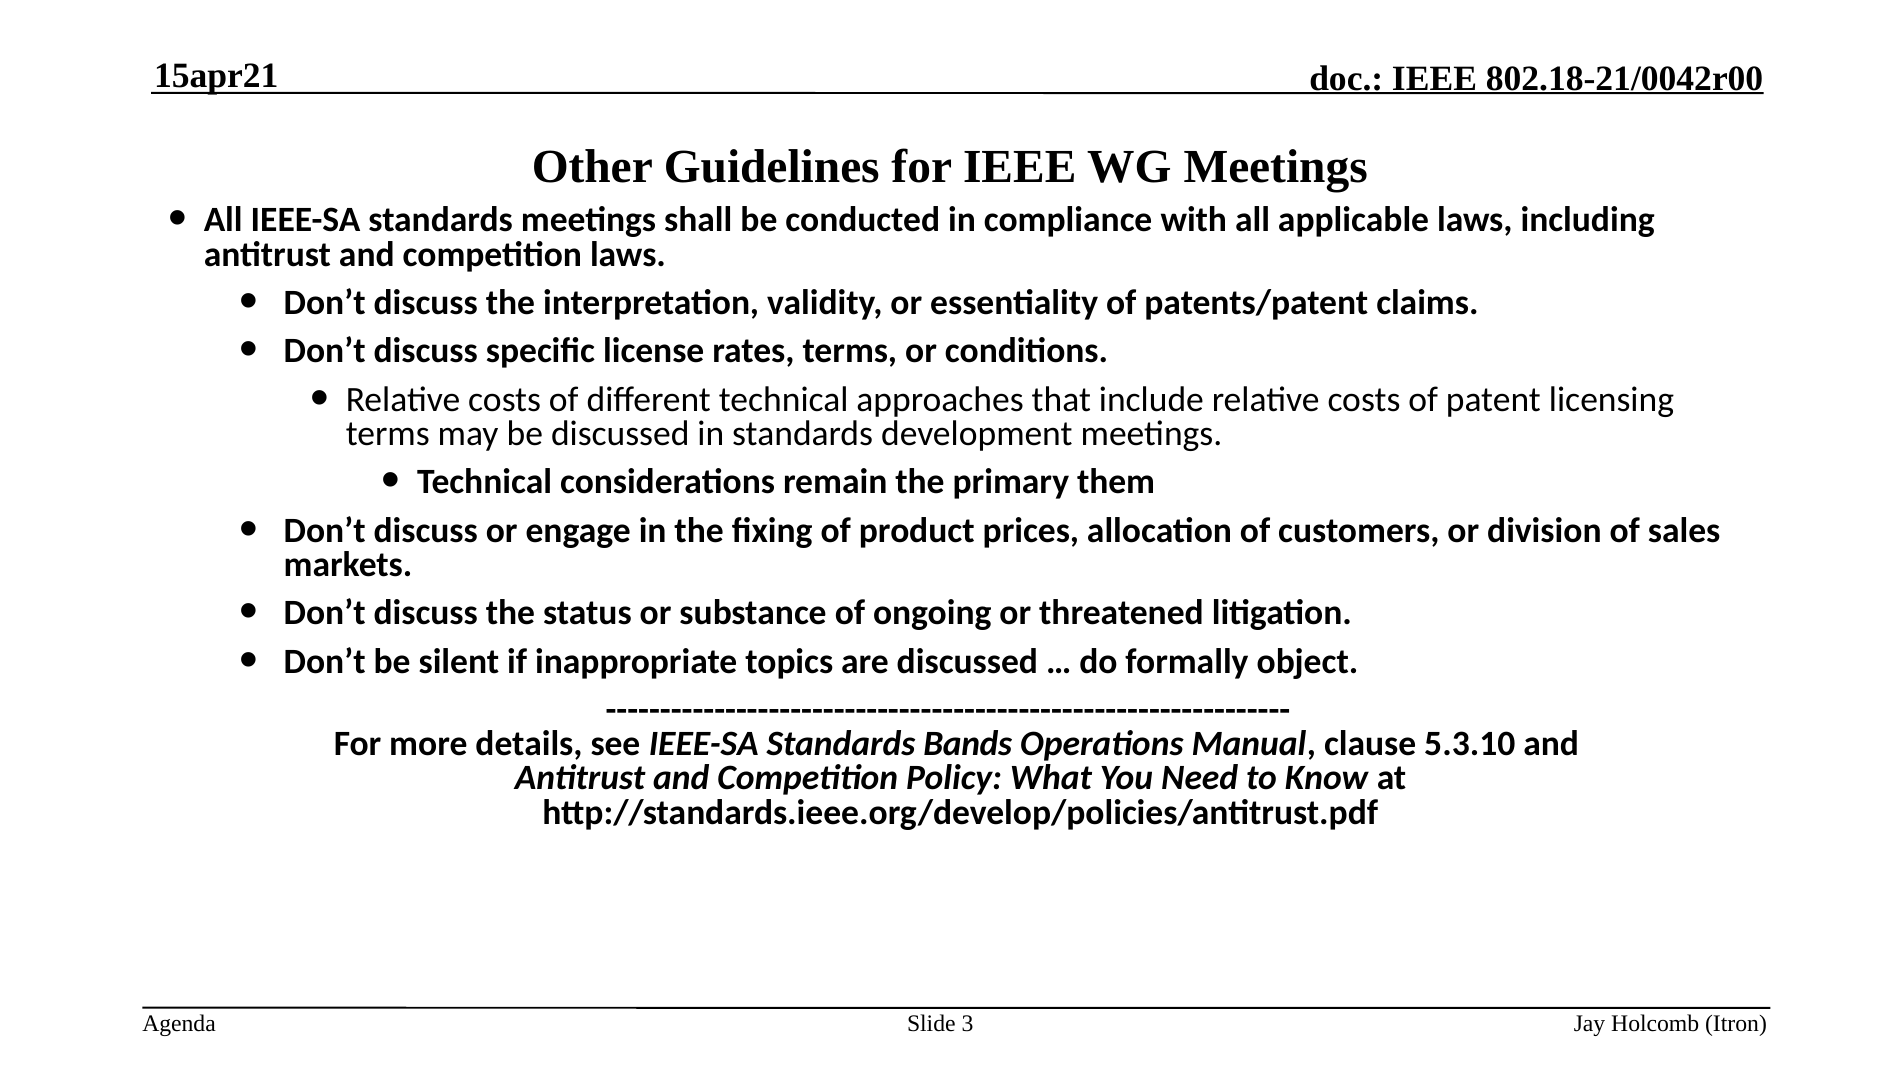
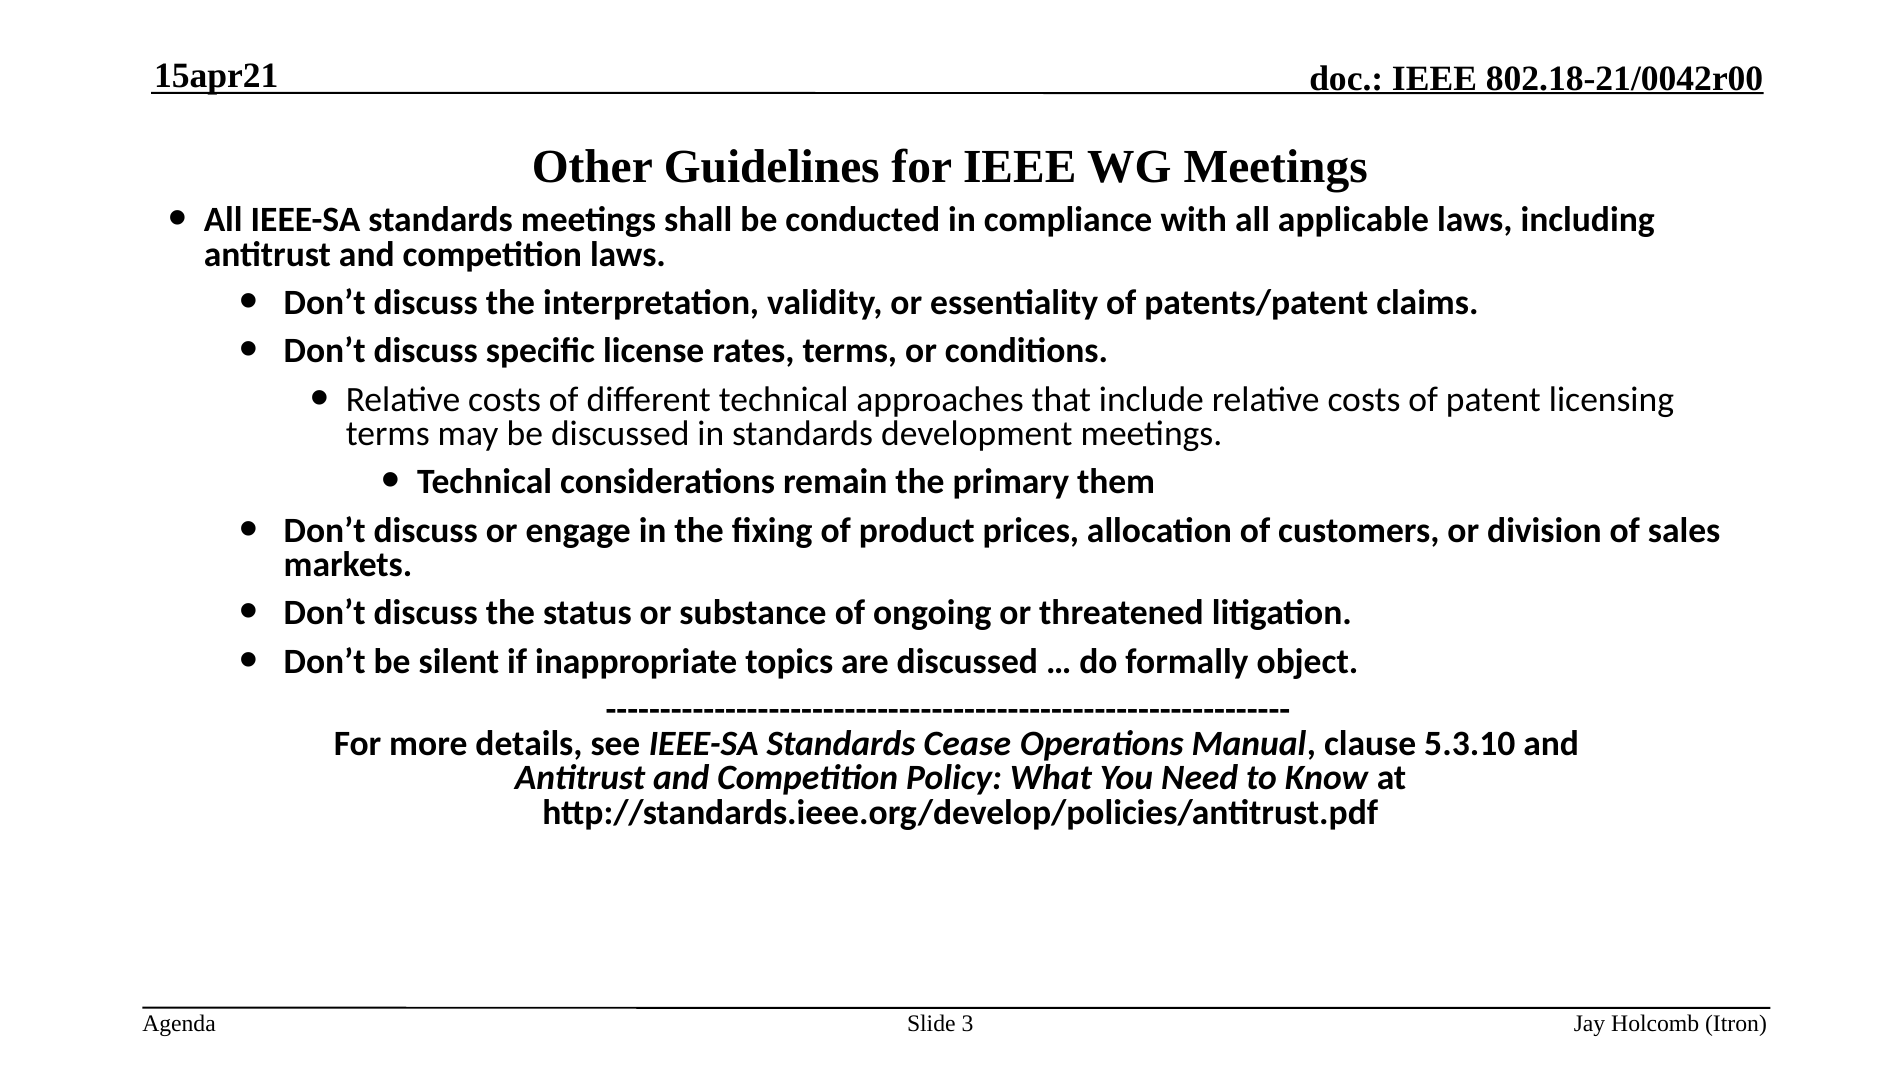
Bands: Bands -> Cease
